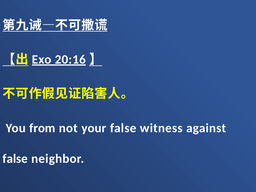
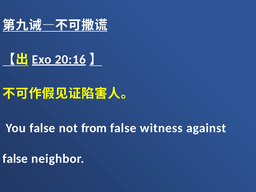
You from: from -> false
your: your -> from
